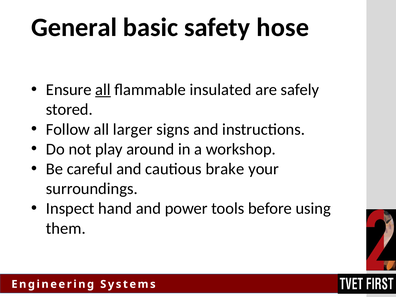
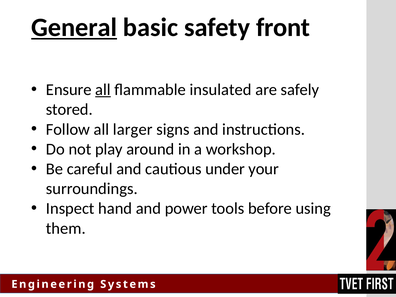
General underline: none -> present
hose: hose -> front
brake: brake -> under
